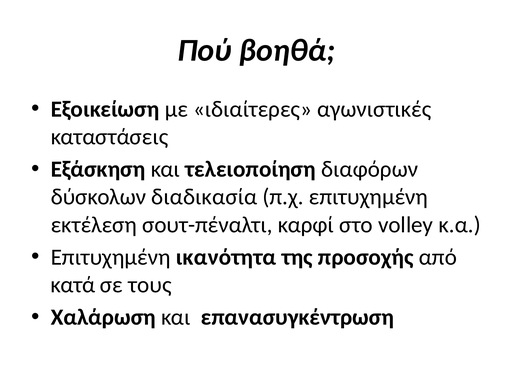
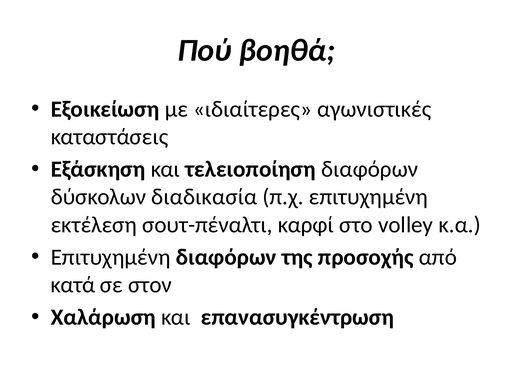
Επιτυχημένη ικανότητα: ικανότητα -> διαφόρων
τους: τους -> στον
